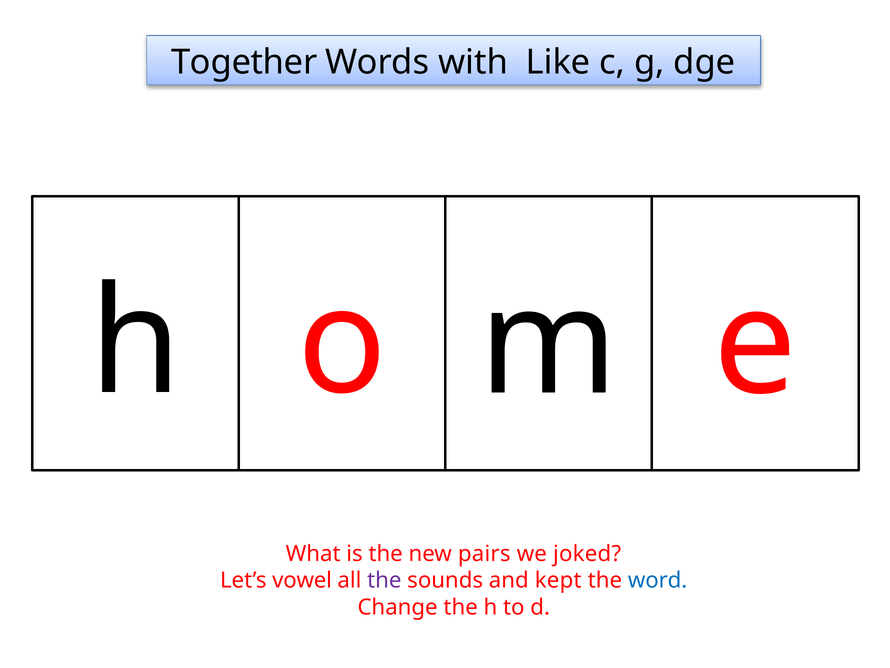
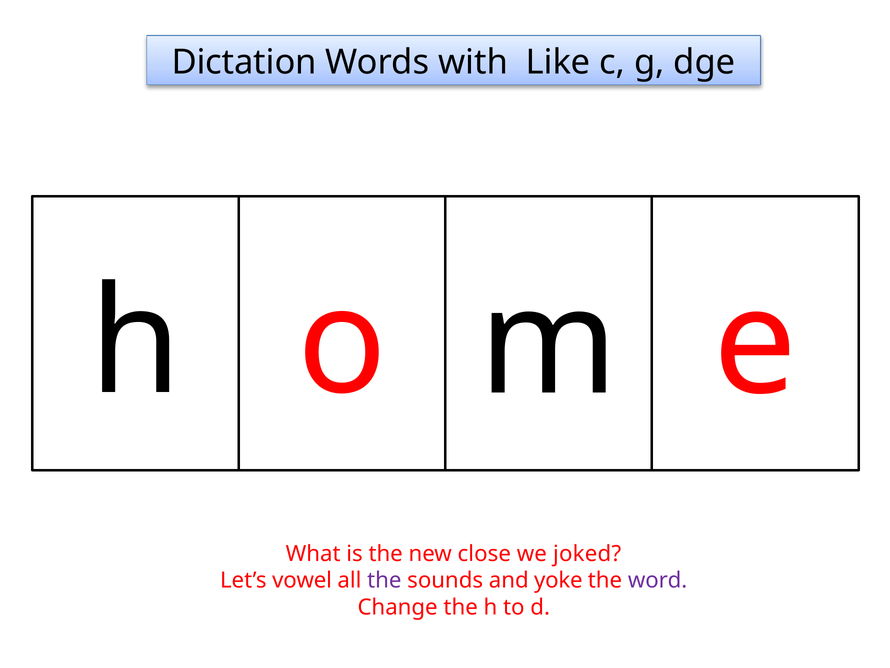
Together: Together -> Dictation
pairs: pairs -> close
kept: kept -> yoke
word colour: blue -> purple
